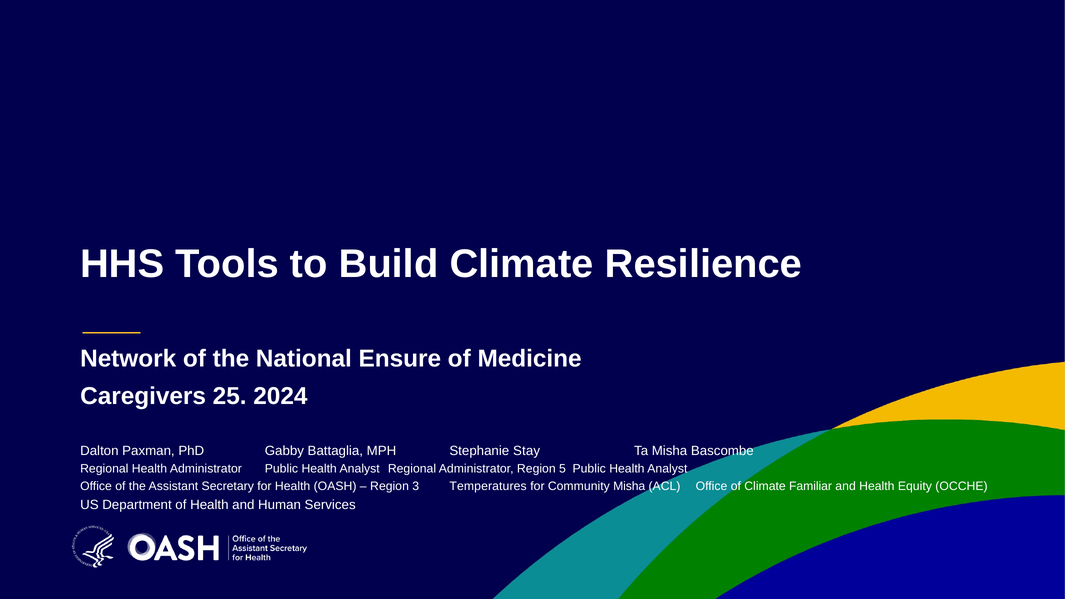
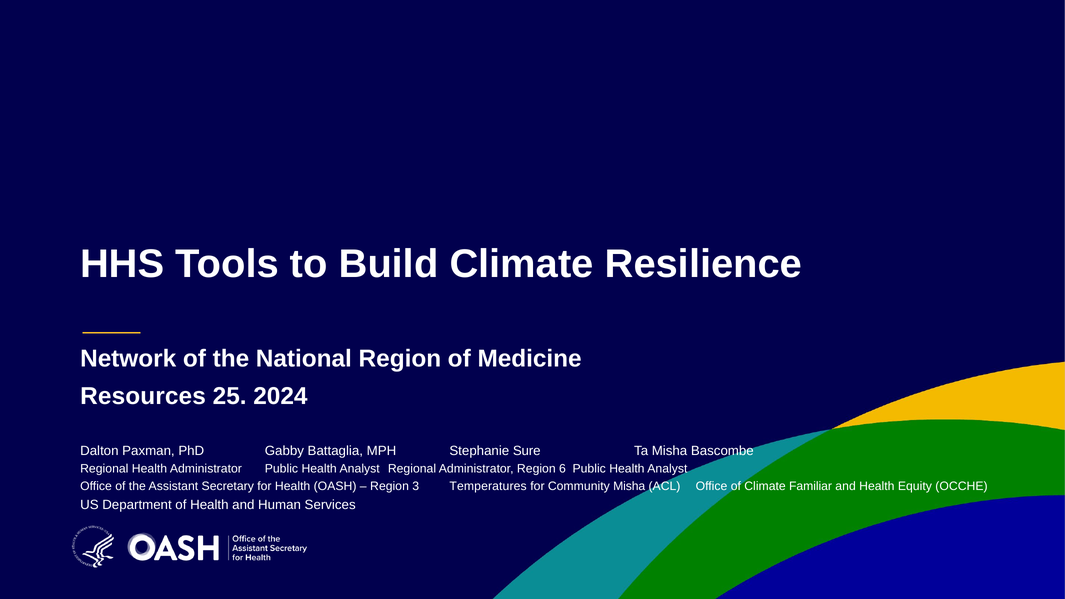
National Ensure: Ensure -> Region
Caregivers: Caregivers -> Resources
Stay: Stay -> Sure
5: 5 -> 6
